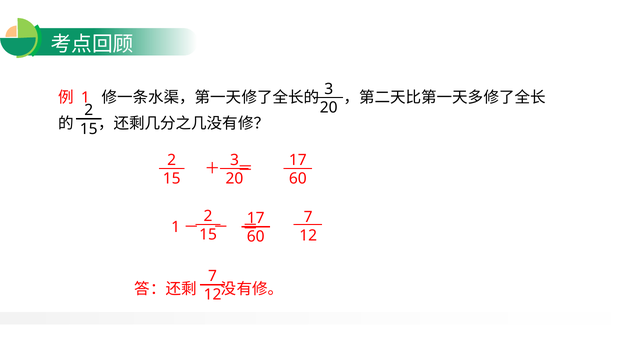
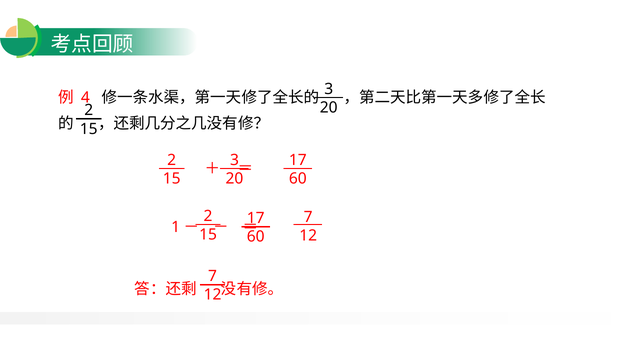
1 at (85, 97): 1 -> 4
